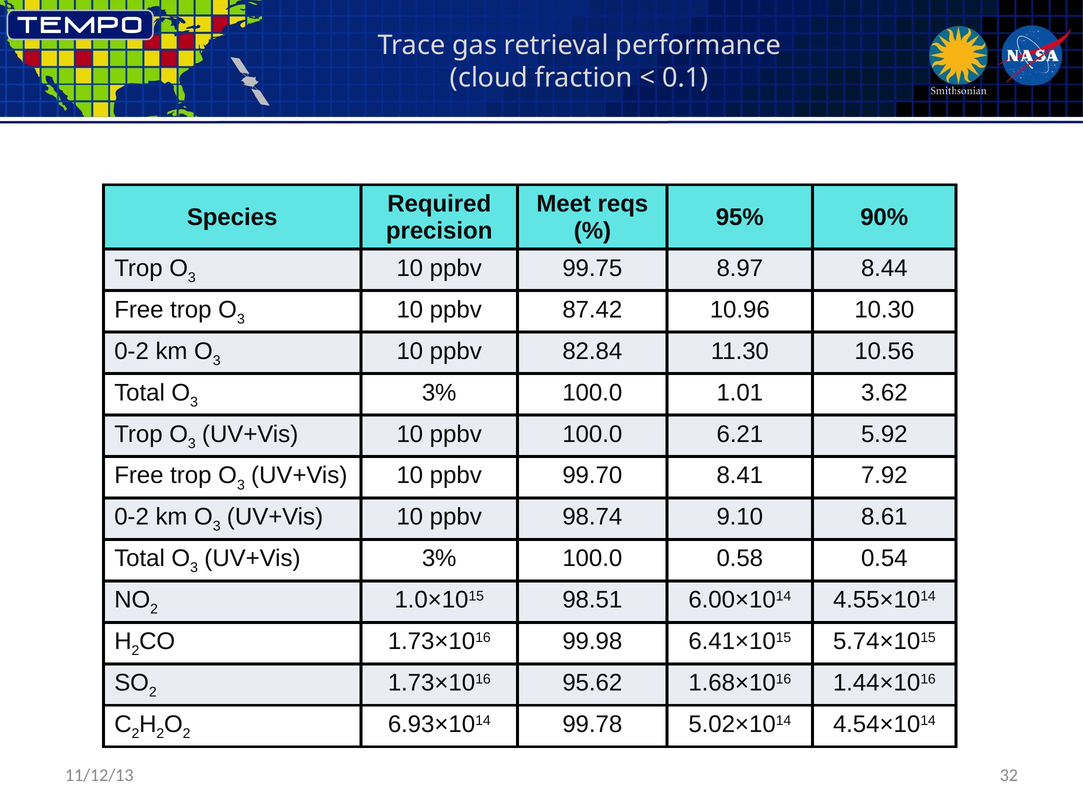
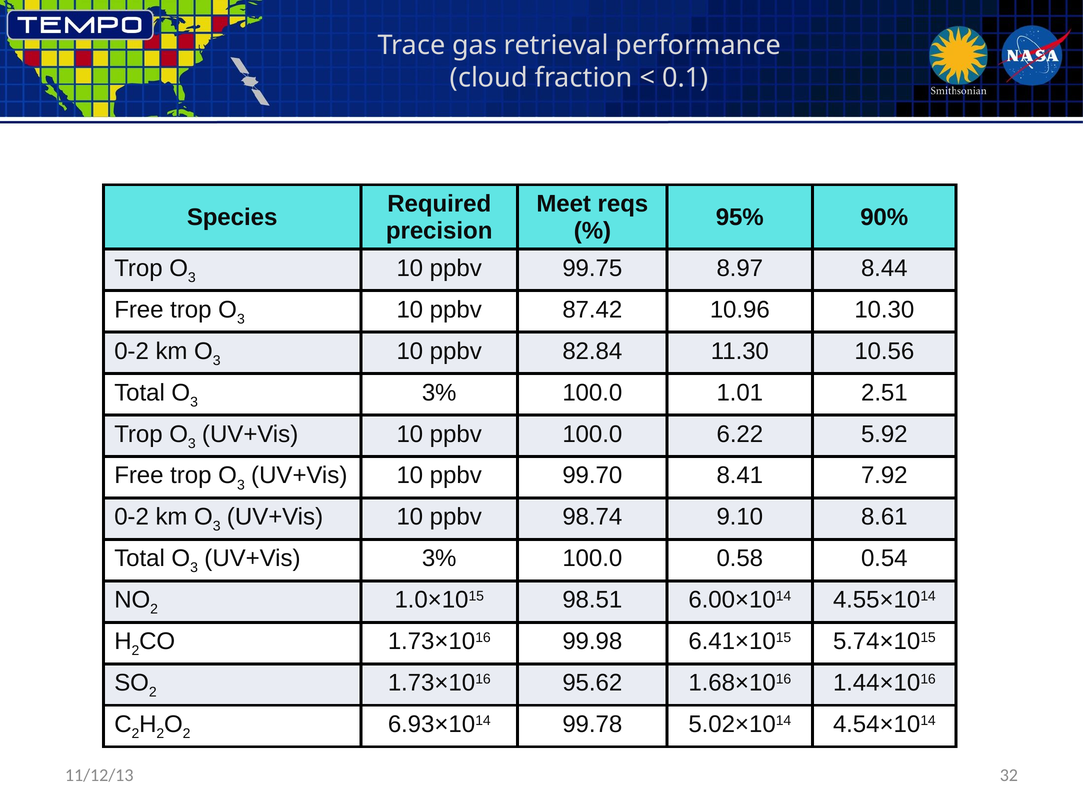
3.62: 3.62 -> 2.51
6.21: 6.21 -> 6.22
